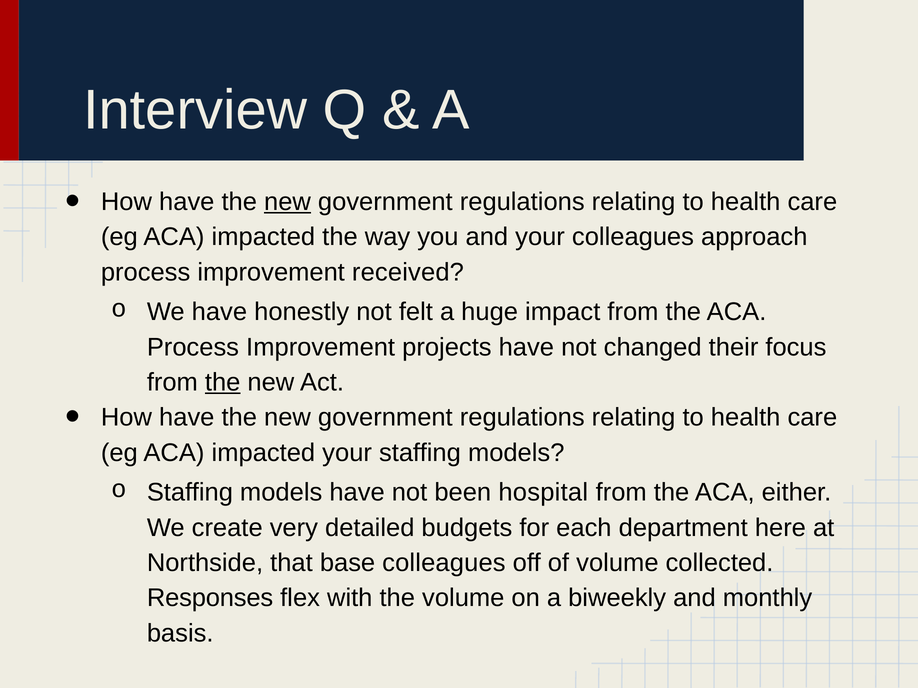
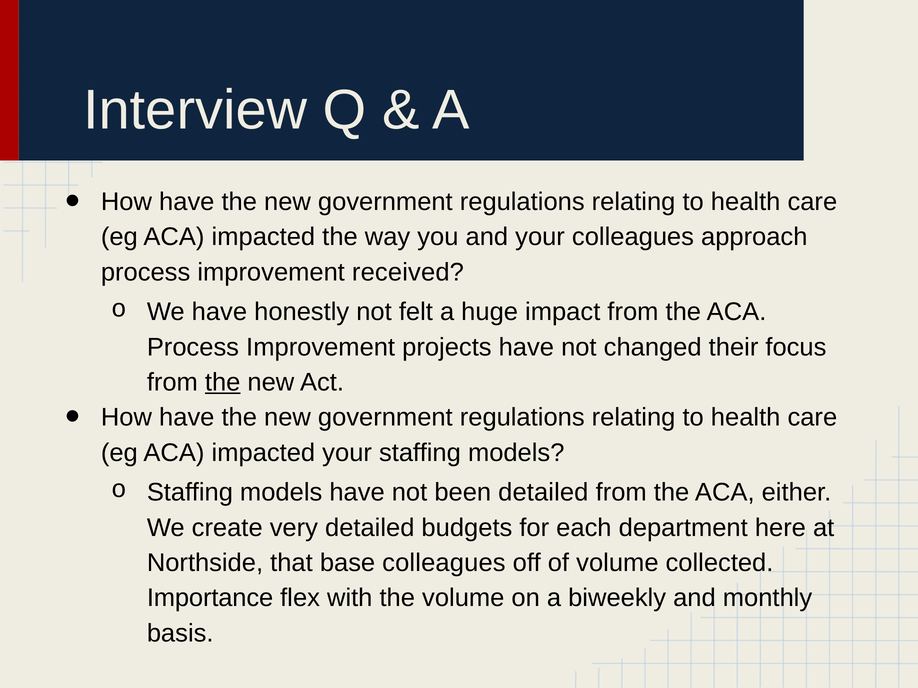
new at (287, 202) underline: present -> none
been hospital: hospital -> detailed
Responses: Responses -> Importance
